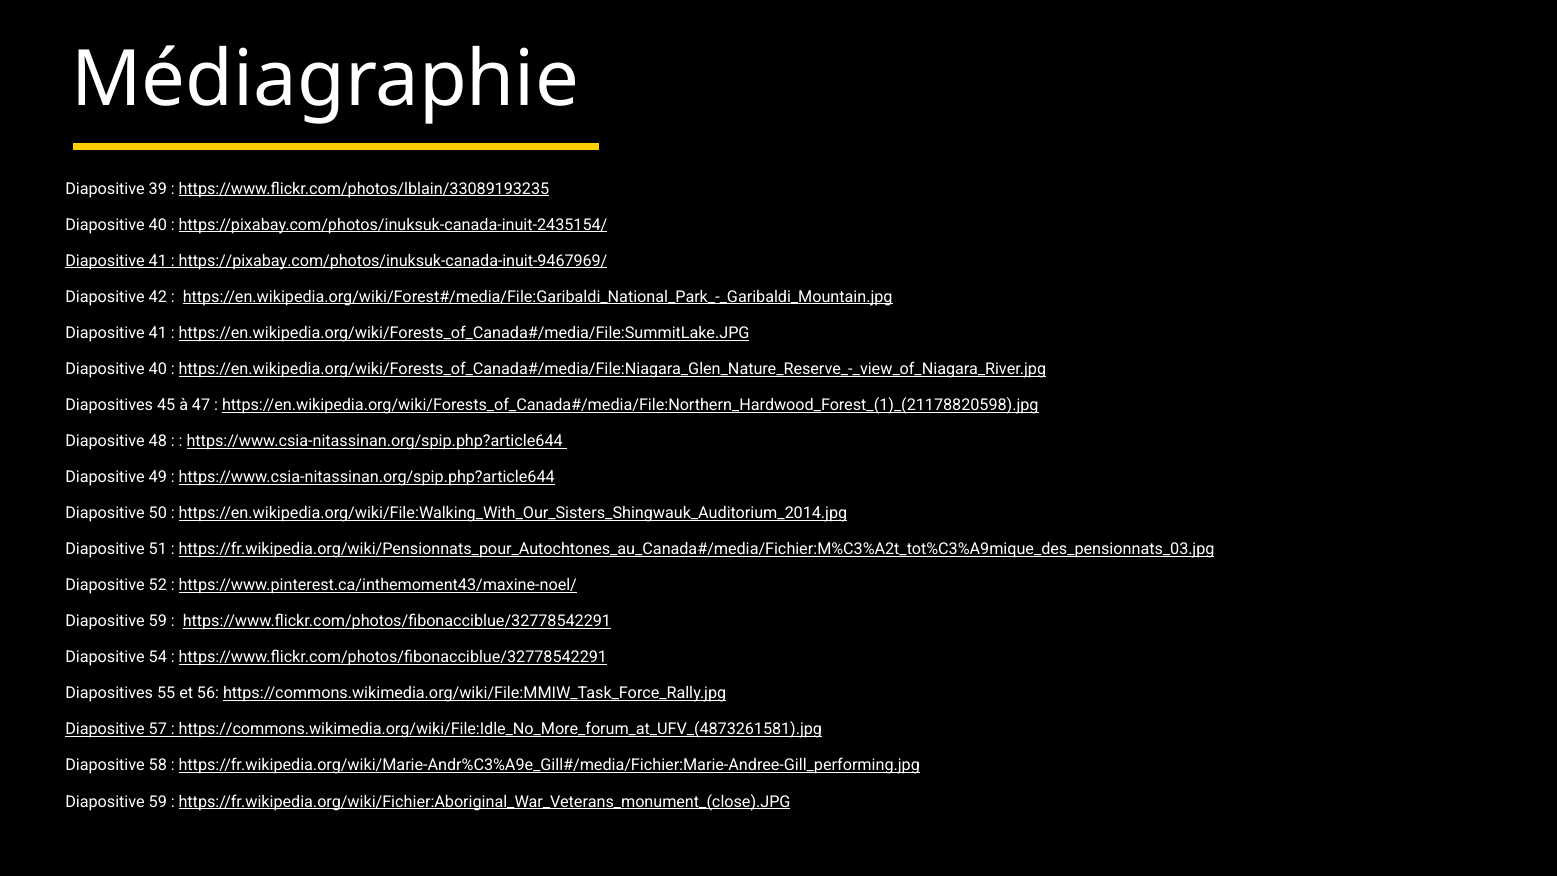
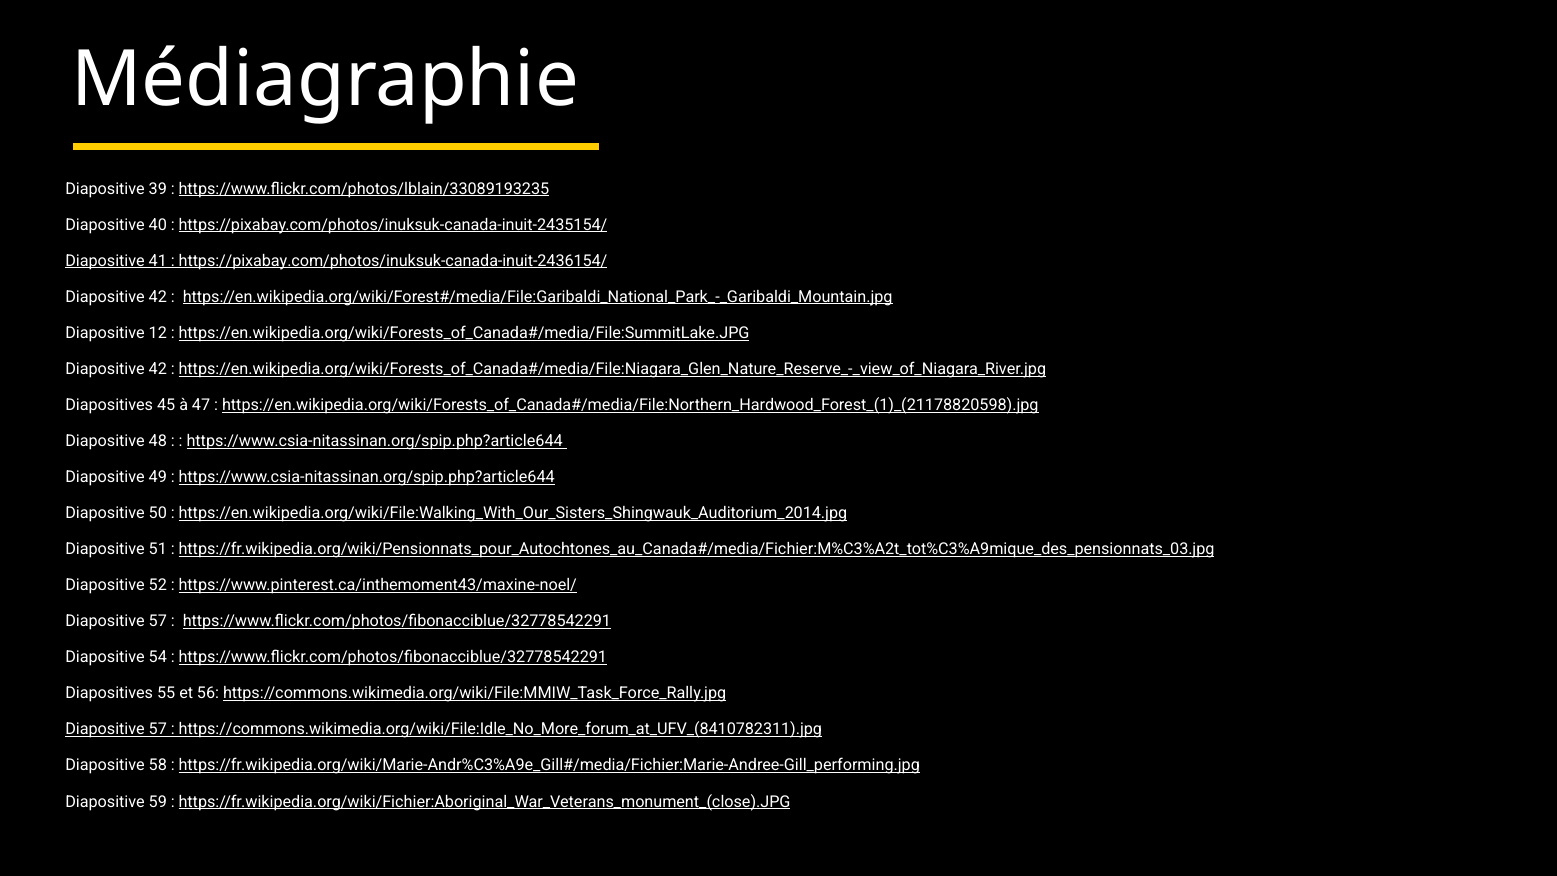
https://pixabay.com/photos/inuksuk-canada-inuit-9467969/: https://pixabay.com/photos/inuksuk-canada-inuit-9467969/ -> https://pixabay.com/photos/inuksuk-canada-inuit-2436154/
41 at (158, 333): 41 -> 12
40 at (158, 369): 40 -> 42
59 at (158, 621): 59 -> 57
https://commons.wikimedia.org/wiki/File:Idle_No_More_forum_at_UFV_(4873261581).jpg: https://commons.wikimedia.org/wiki/File:Idle_No_More_forum_at_UFV_(4873261581).jpg -> https://commons.wikimedia.org/wiki/File:Idle_No_More_forum_at_UFV_(8410782311).jpg
